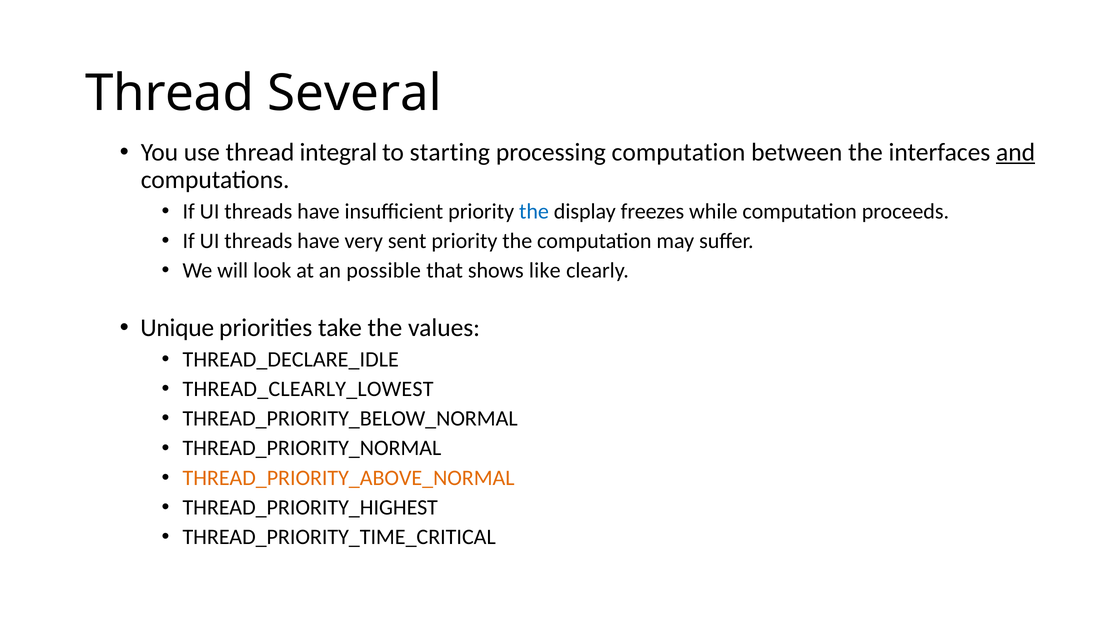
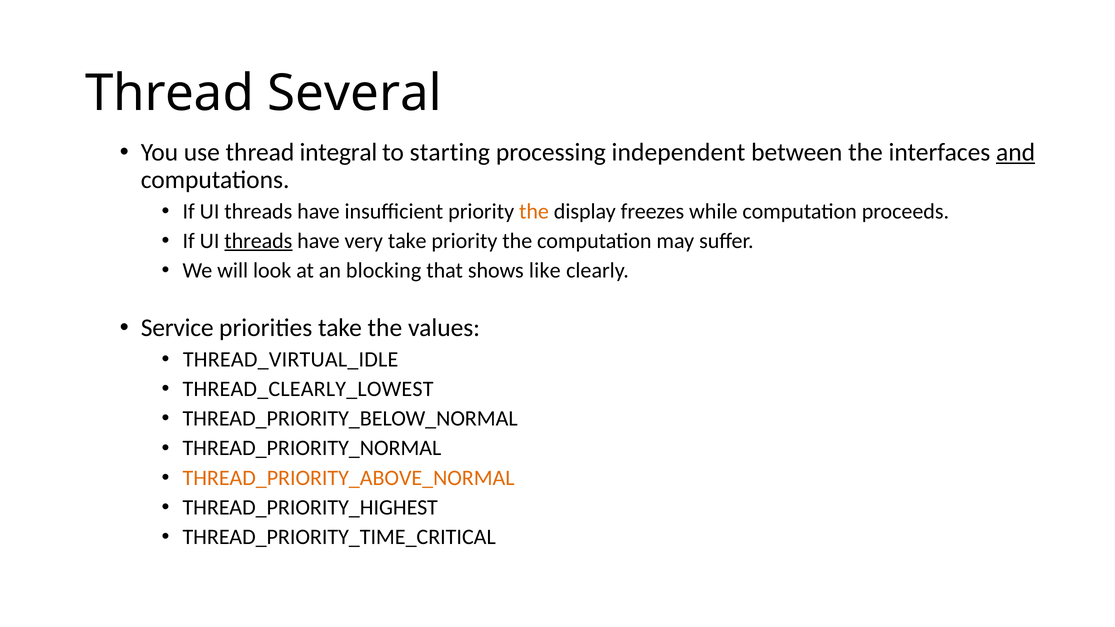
processing computation: computation -> independent
the at (534, 211) colour: blue -> orange
threads at (258, 241) underline: none -> present
very sent: sent -> take
possible: possible -> blocking
Unique: Unique -> Service
THREAD_DECLARE_IDLE: THREAD_DECLARE_IDLE -> THREAD_VIRTUAL_IDLE
